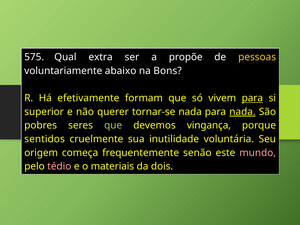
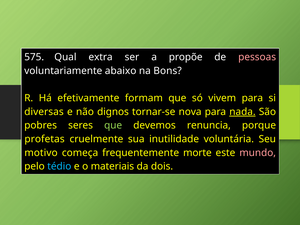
pessoas colour: yellow -> pink
para at (252, 98) underline: present -> none
superior: superior -> diversas
querer: querer -> dignos
tornar-se nada: nada -> nova
vingança: vingança -> renuncia
sentidos: sentidos -> profetas
origem: origem -> motivo
senão: senão -> morte
tédio colour: pink -> light blue
